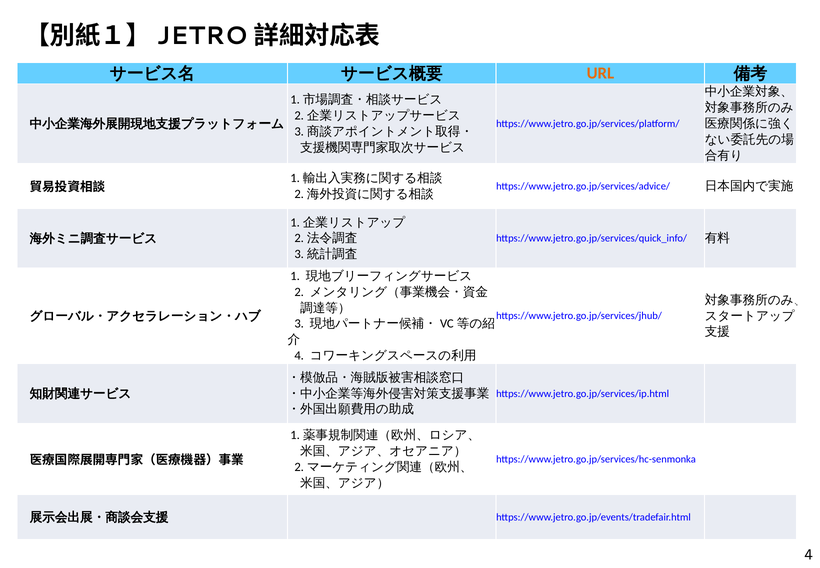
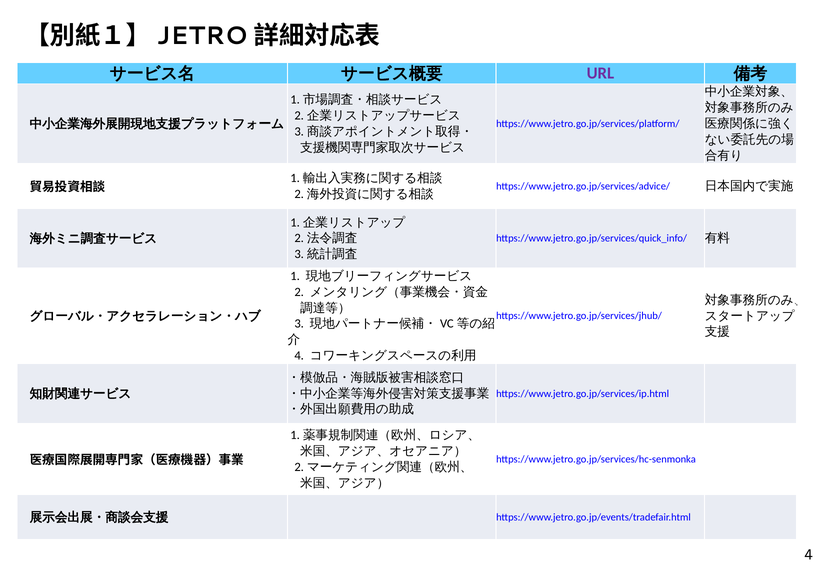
URL colour: orange -> purple
